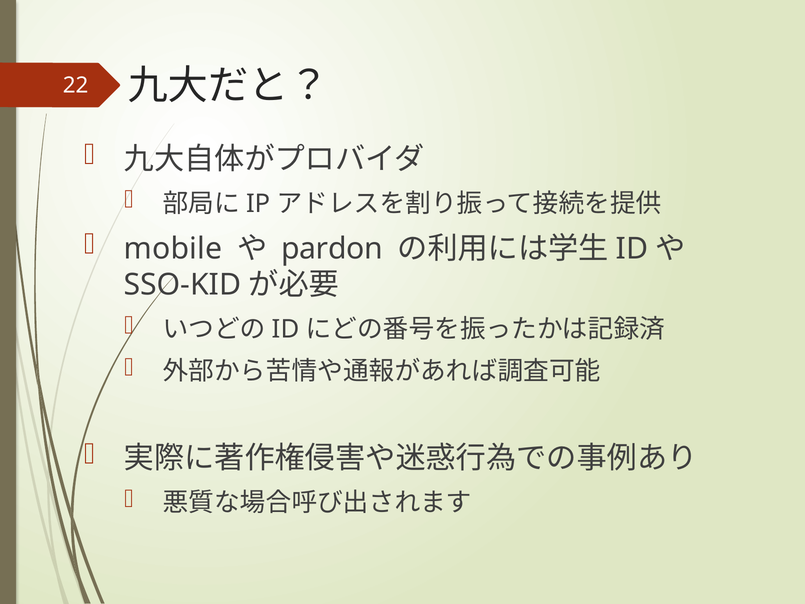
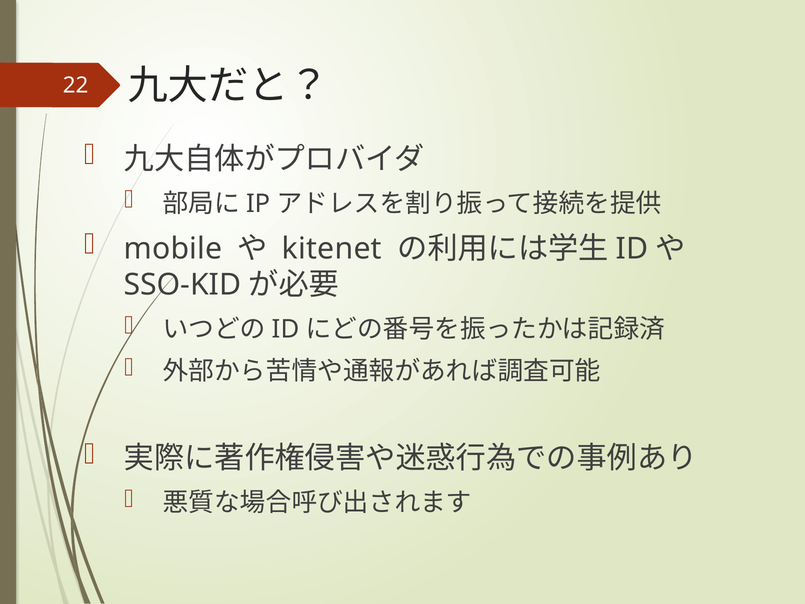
pardon: pardon -> kitenet
